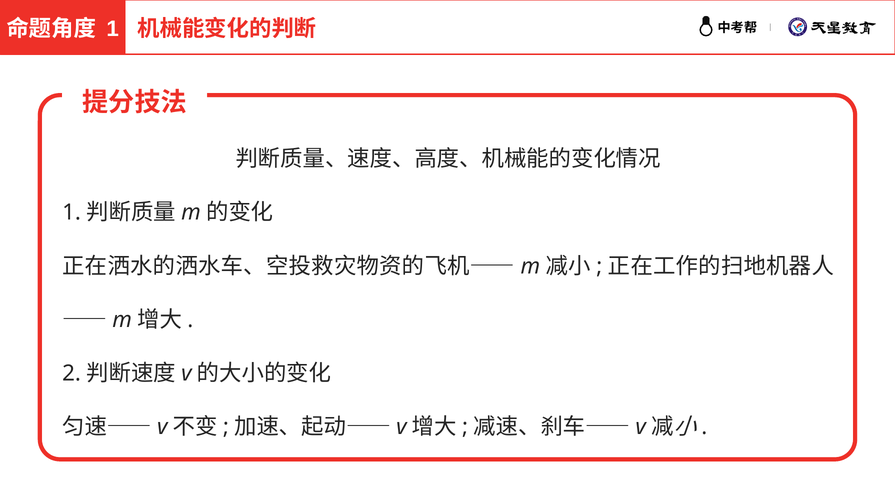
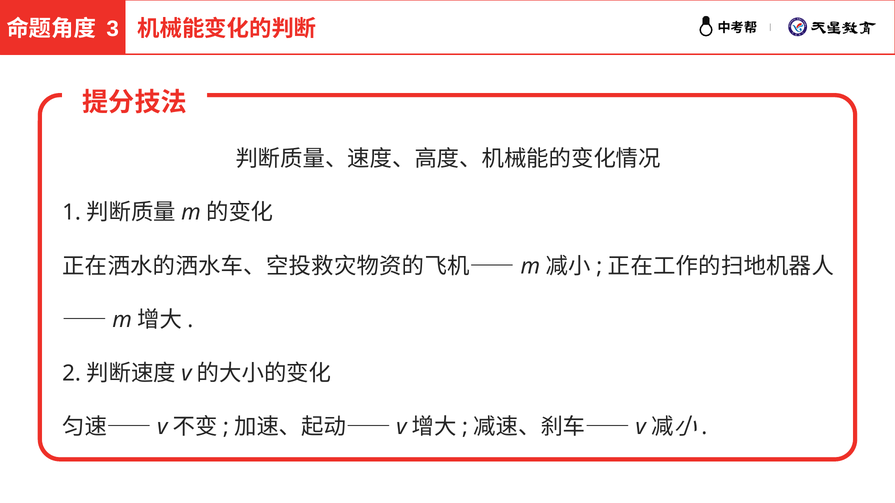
1 at (113, 29): 1 -> 3
